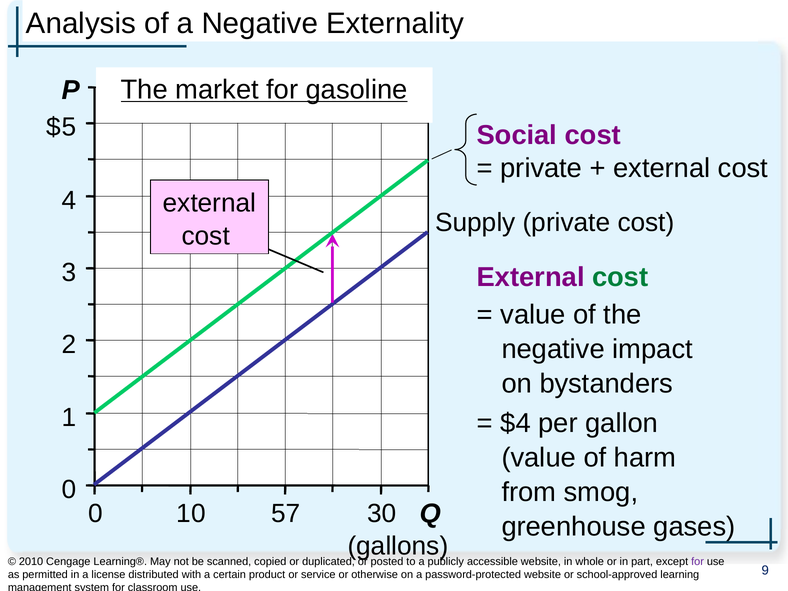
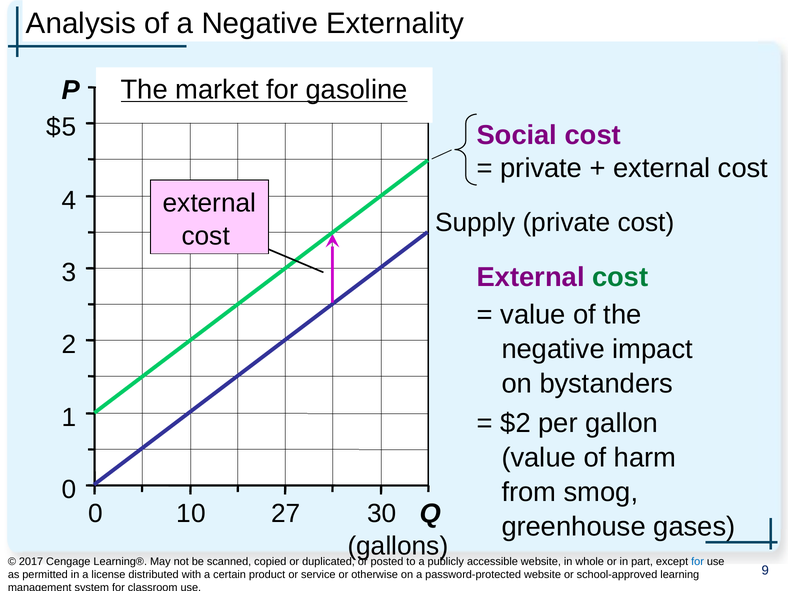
$4: $4 -> $2
57: 57 -> 27
2010: 2010 -> 2017
for at (698, 561) colour: purple -> blue
